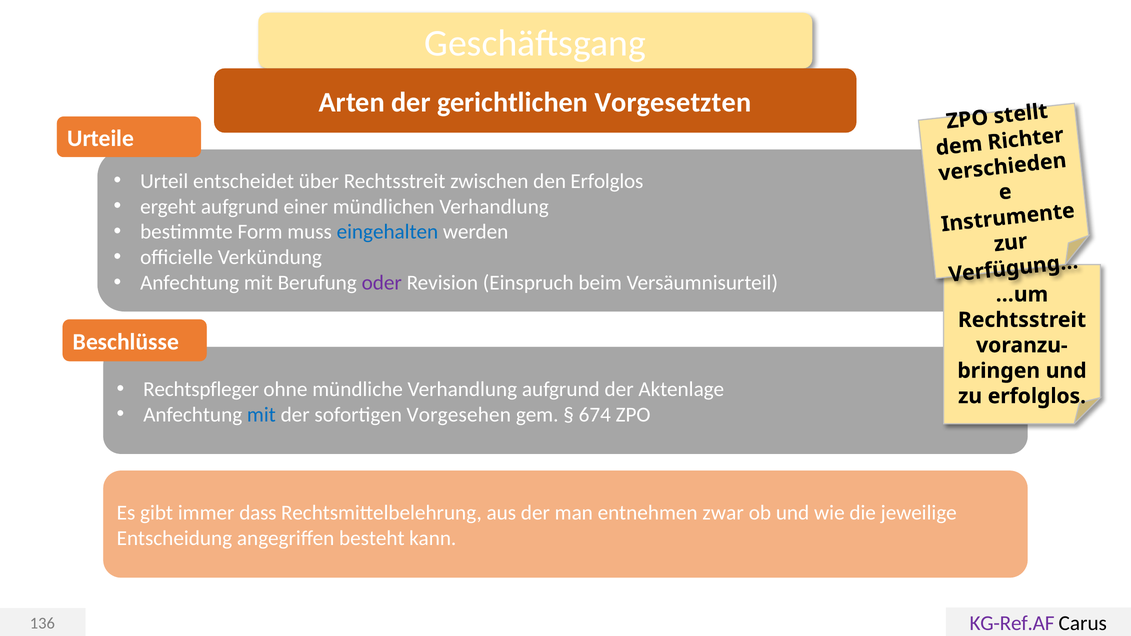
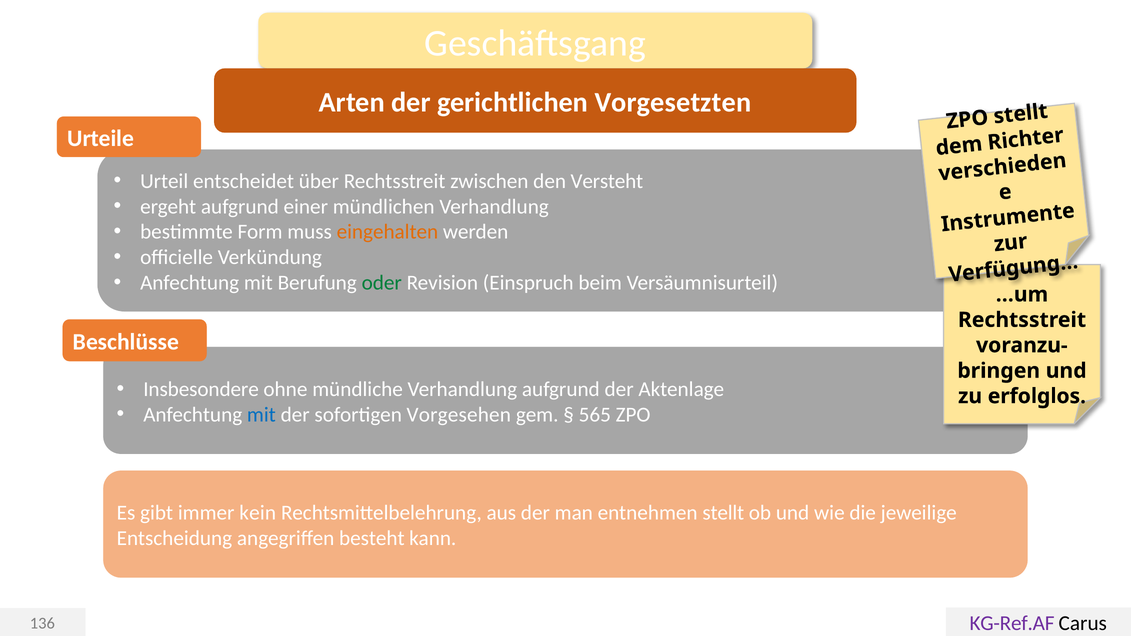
den Erfolglos: Erfolglos -> Versteht
eingehalten colour: blue -> orange
oder colour: purple -> green
Rechtspfleger: Rechtspfleger -> Insbesondere
674: 674 -> 565
dass: dass -> kein
entnehmen zwar: zwar -> stellt
